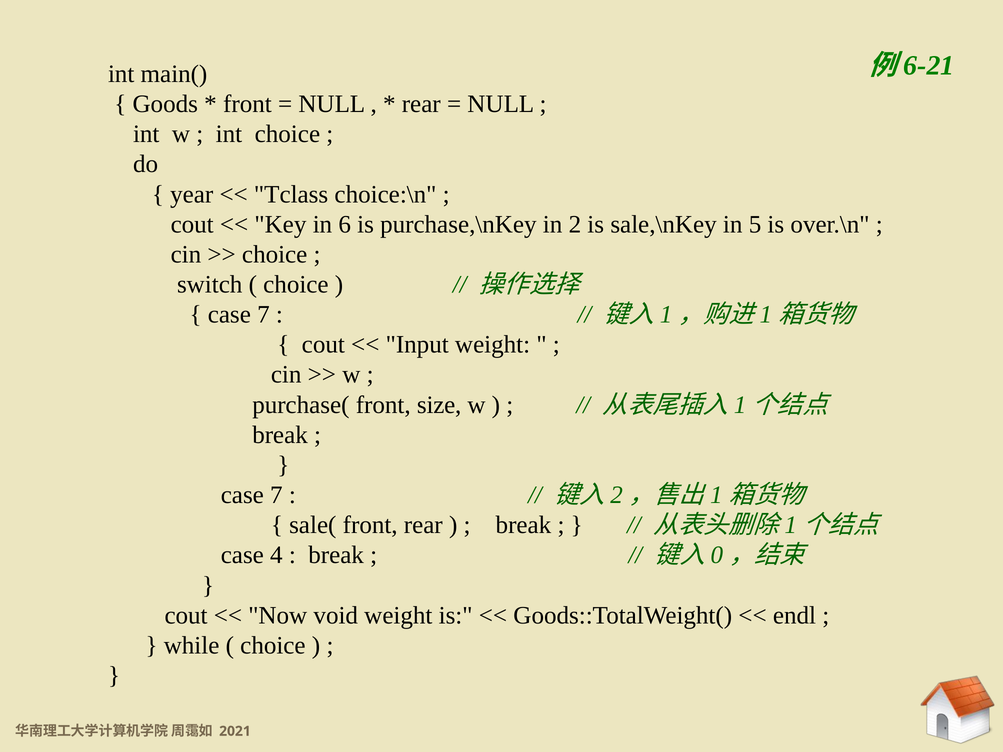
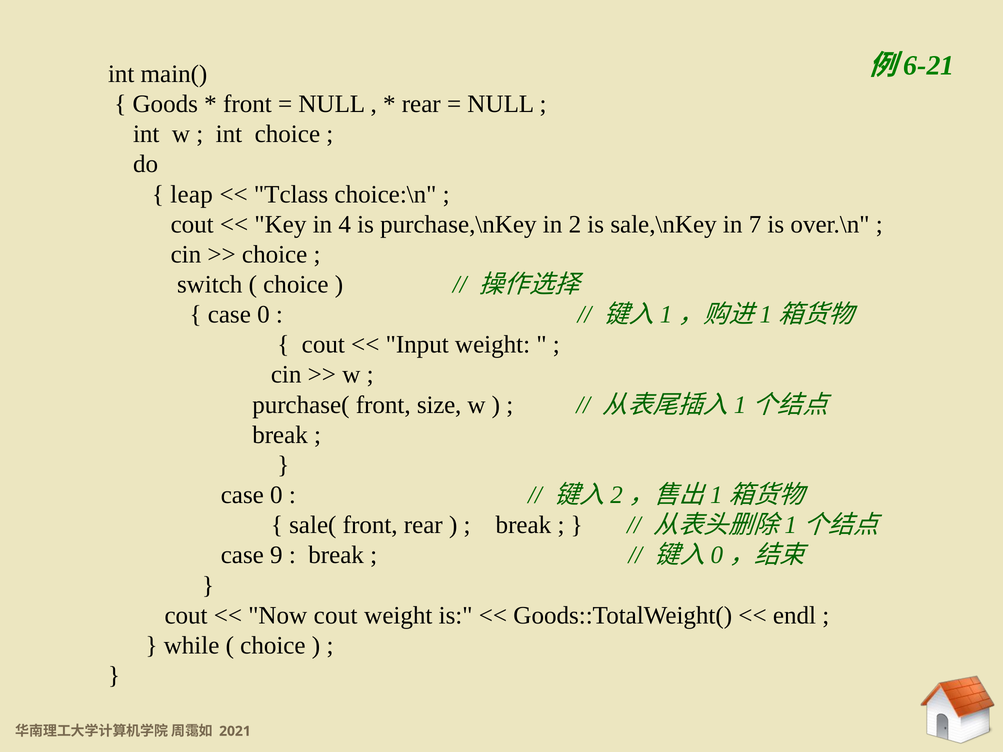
year: year -> leap
6: 6 -> 4
5: 5 -> 7
7 at (263, 315): 7 -> 0
7 at (276, 495): 7 -> 0
4: 4 -> 9
Now void: void -> cout
